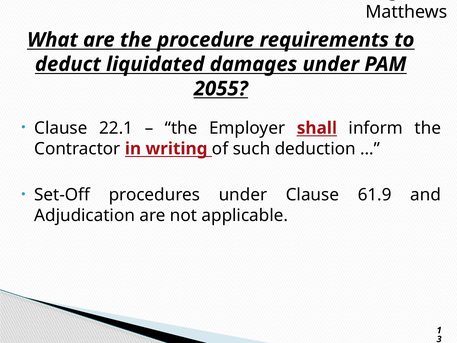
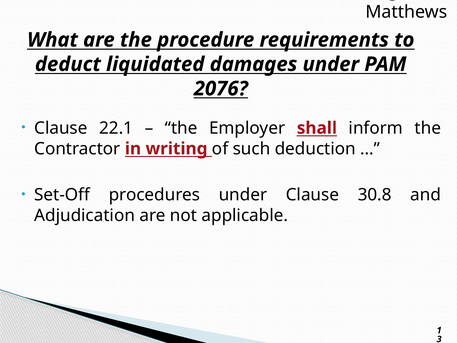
2055: 2055 -> 2076
61.9: 61.9 -> 30.8
